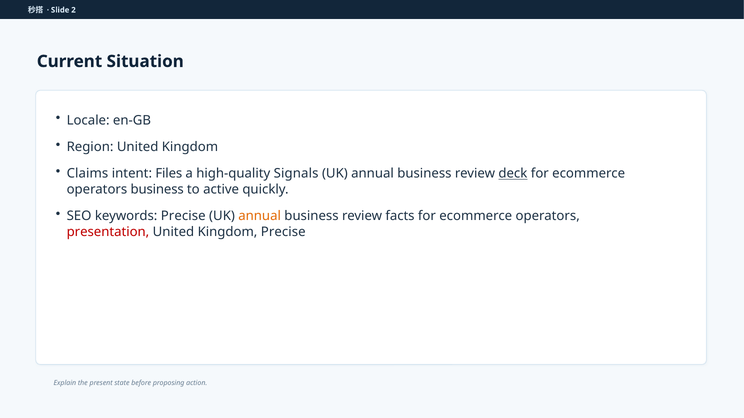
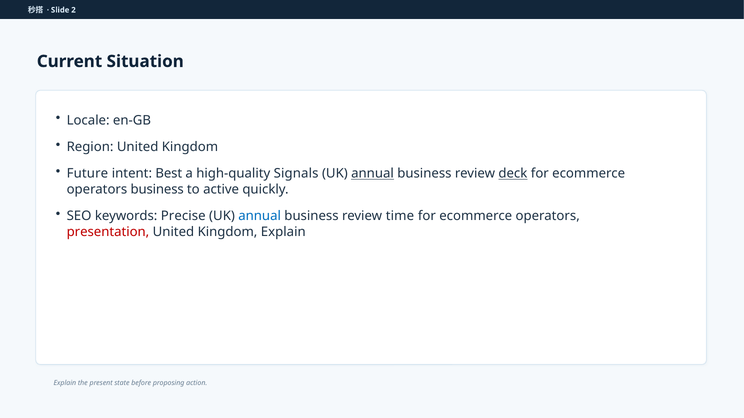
Claims: Claims -> Future
Files: Files -> Best
annual at (373, 174) underline: none -> present
annual at (260, 216) colour: orange -> blue
facts: facts -> time
Kingdom Precise: Precise -> Explain
